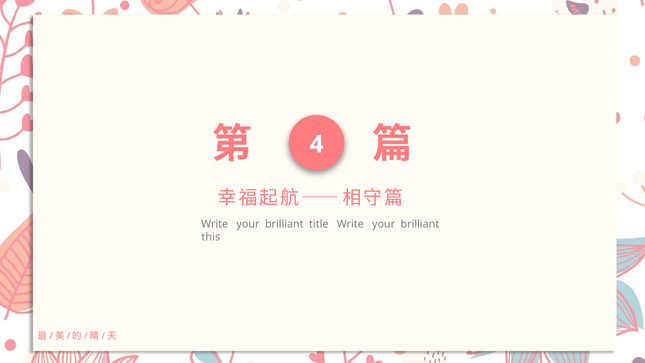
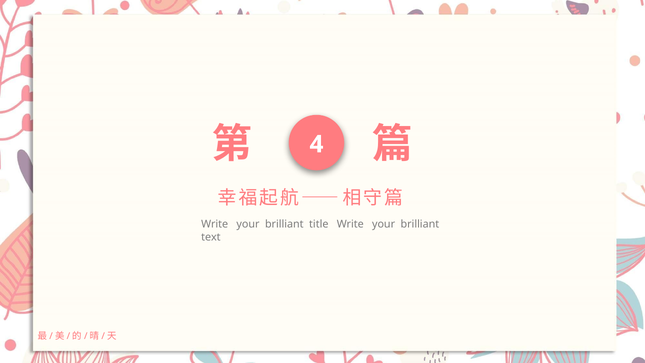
this: this -> text
